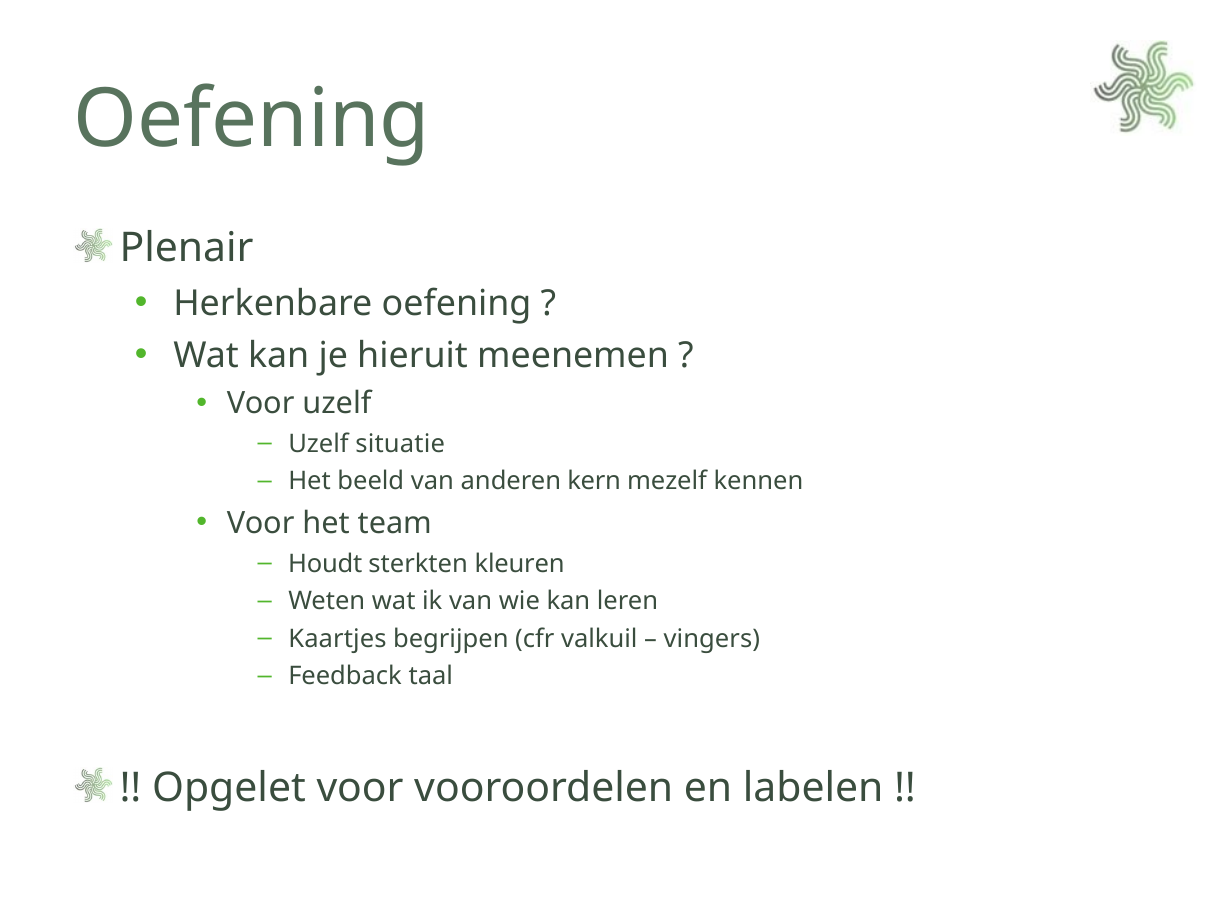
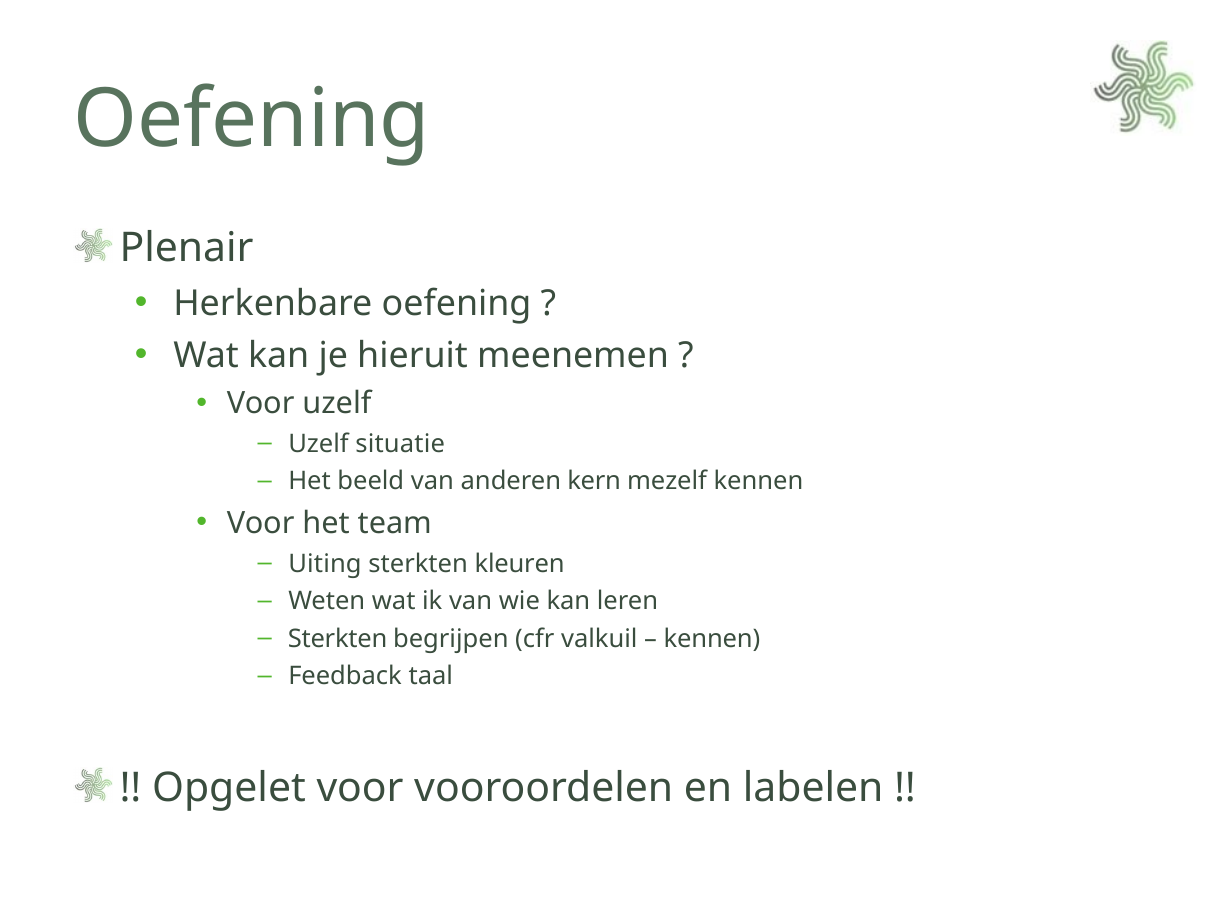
Houdt: Houdt -> Uiting
Kaartjes at (337, 639): Kaartjes -> Sterkten
vingers at (712, 639): vingers -> kennen
